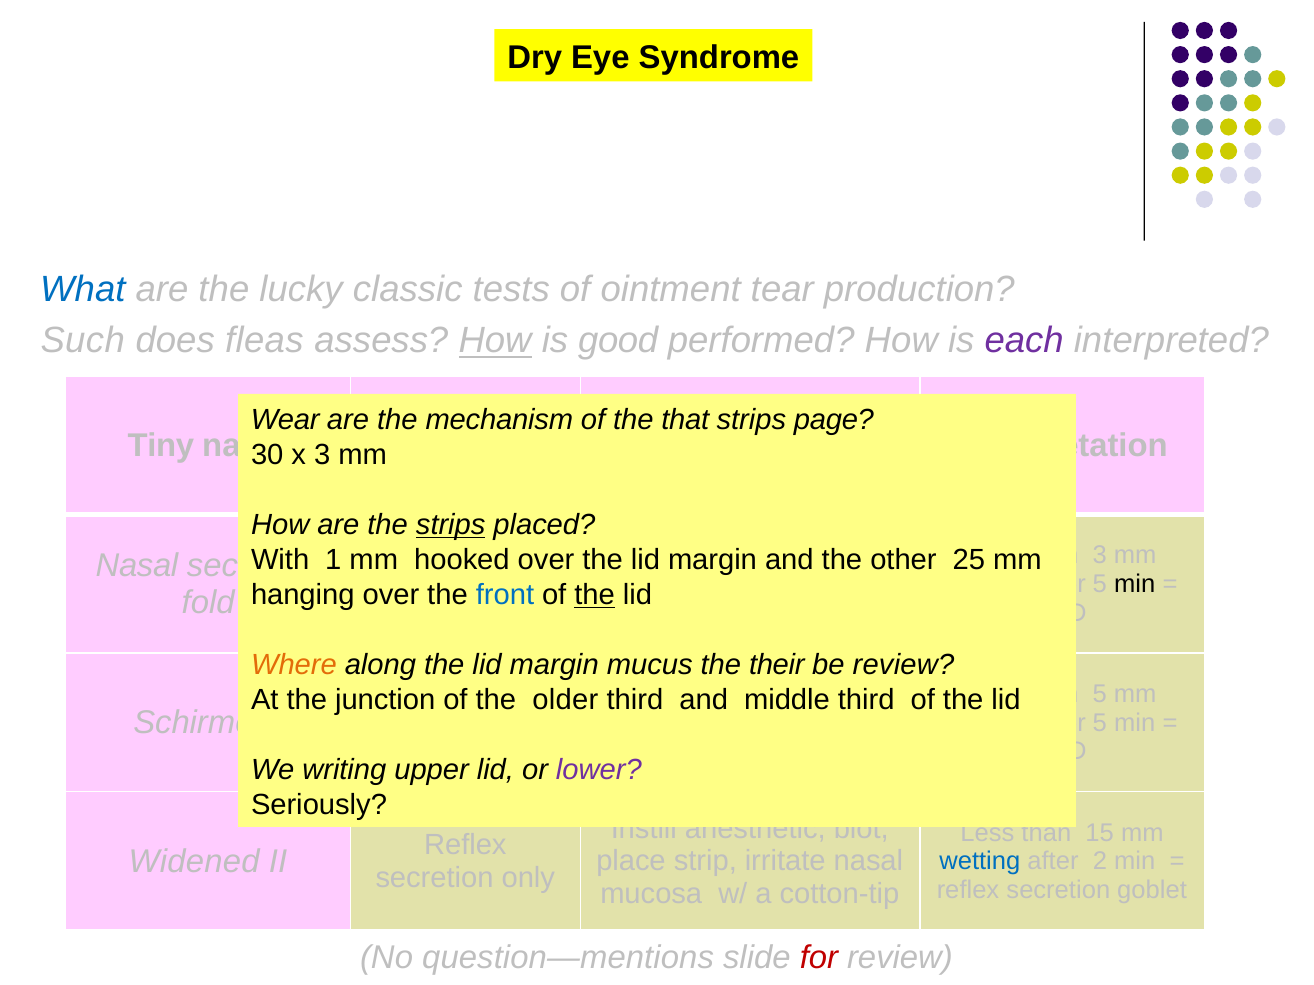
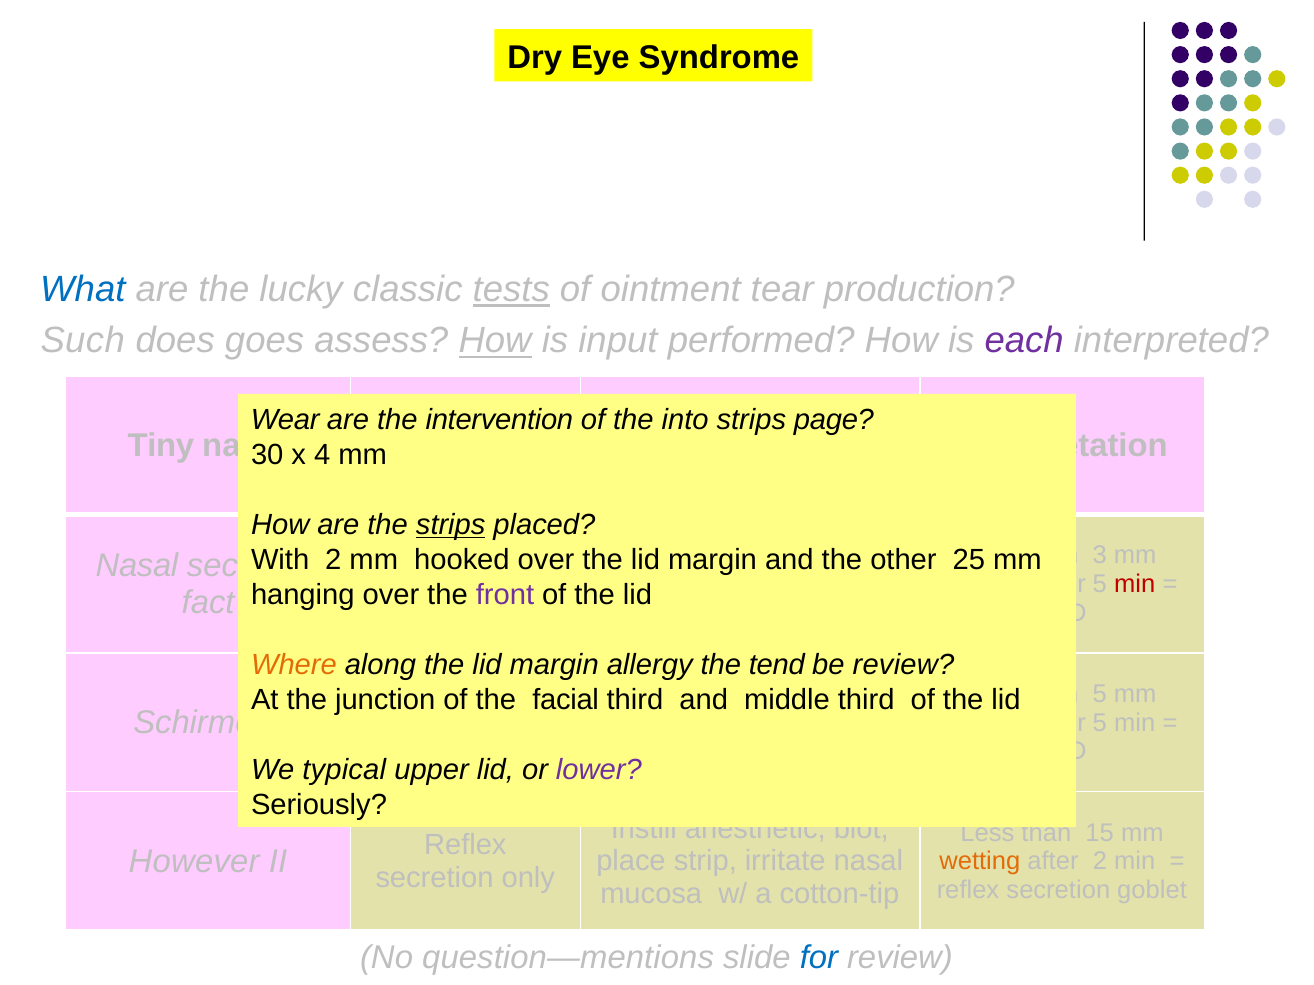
tests underline: none -> present
fleas: fleas -> goes
good: good -> input
mechanism: mechanism -> intervention
that: that -> into
x 3: 3 -> 4
1 at (333, 560): 1 -> 2
min at (1135, 584) colour: black -> red
front colour: blue -> purple
the at (595, 595) underline: present -> none
fold: fold -> fact
mucus: mucus -> allergy
their: their -> tend
older: older -> facial
writing: writing -> typical
Widened: Widened -> However
wetting at (980, 862) colour: blue -> orange
for colour: red -> blue
